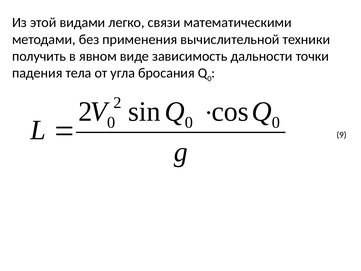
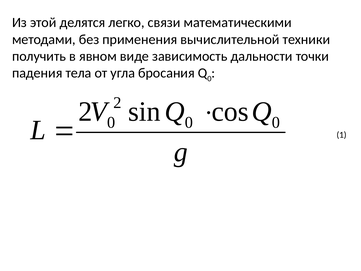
видами: видами -> делятся
9: 9 -> 1
